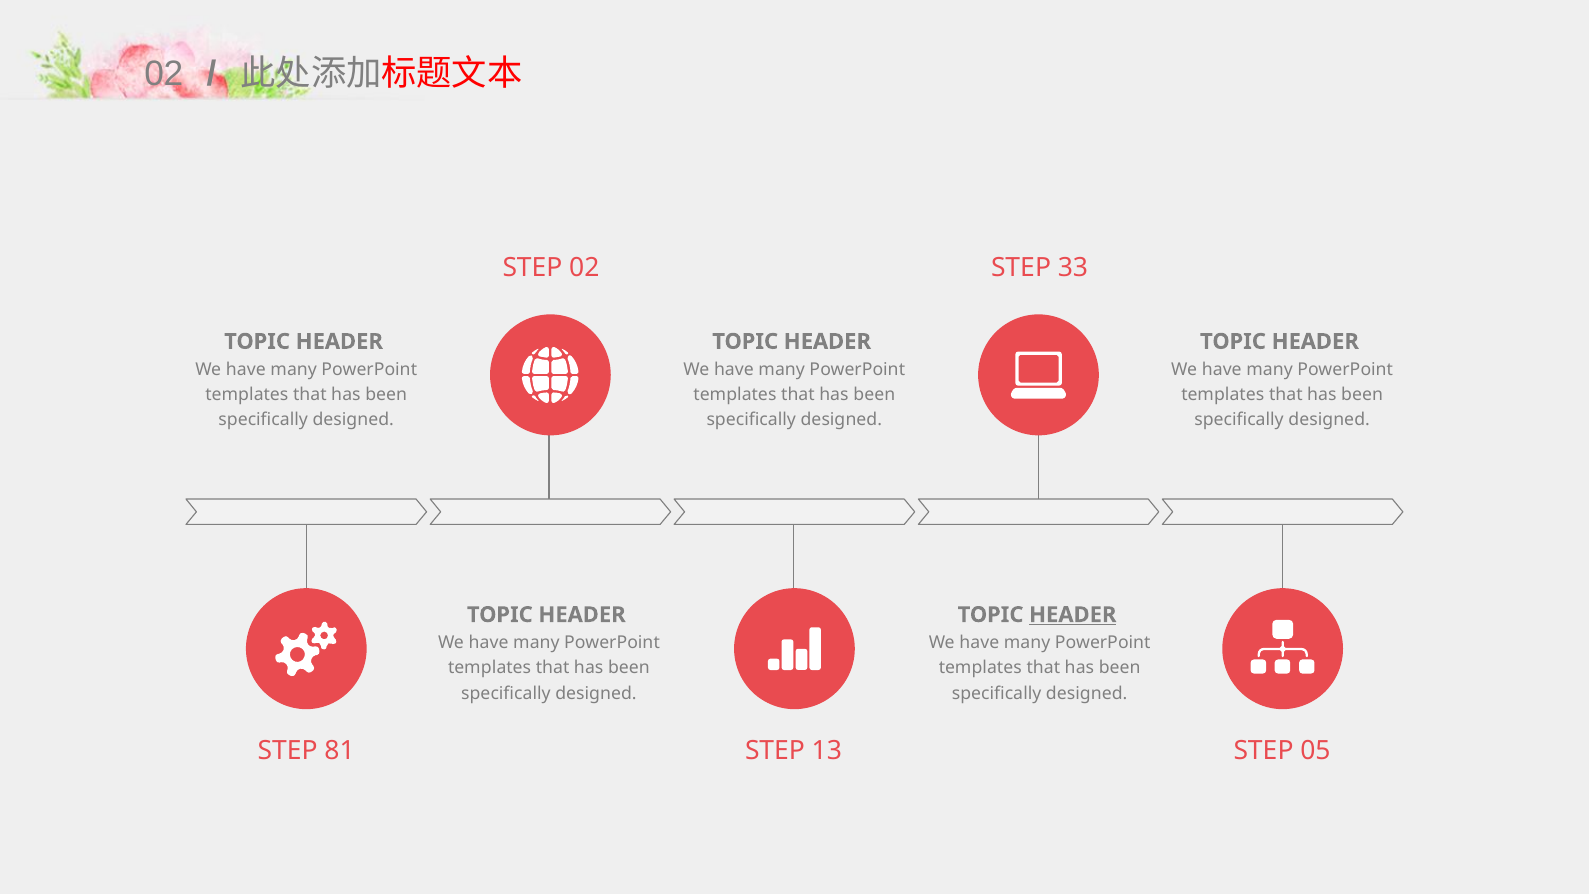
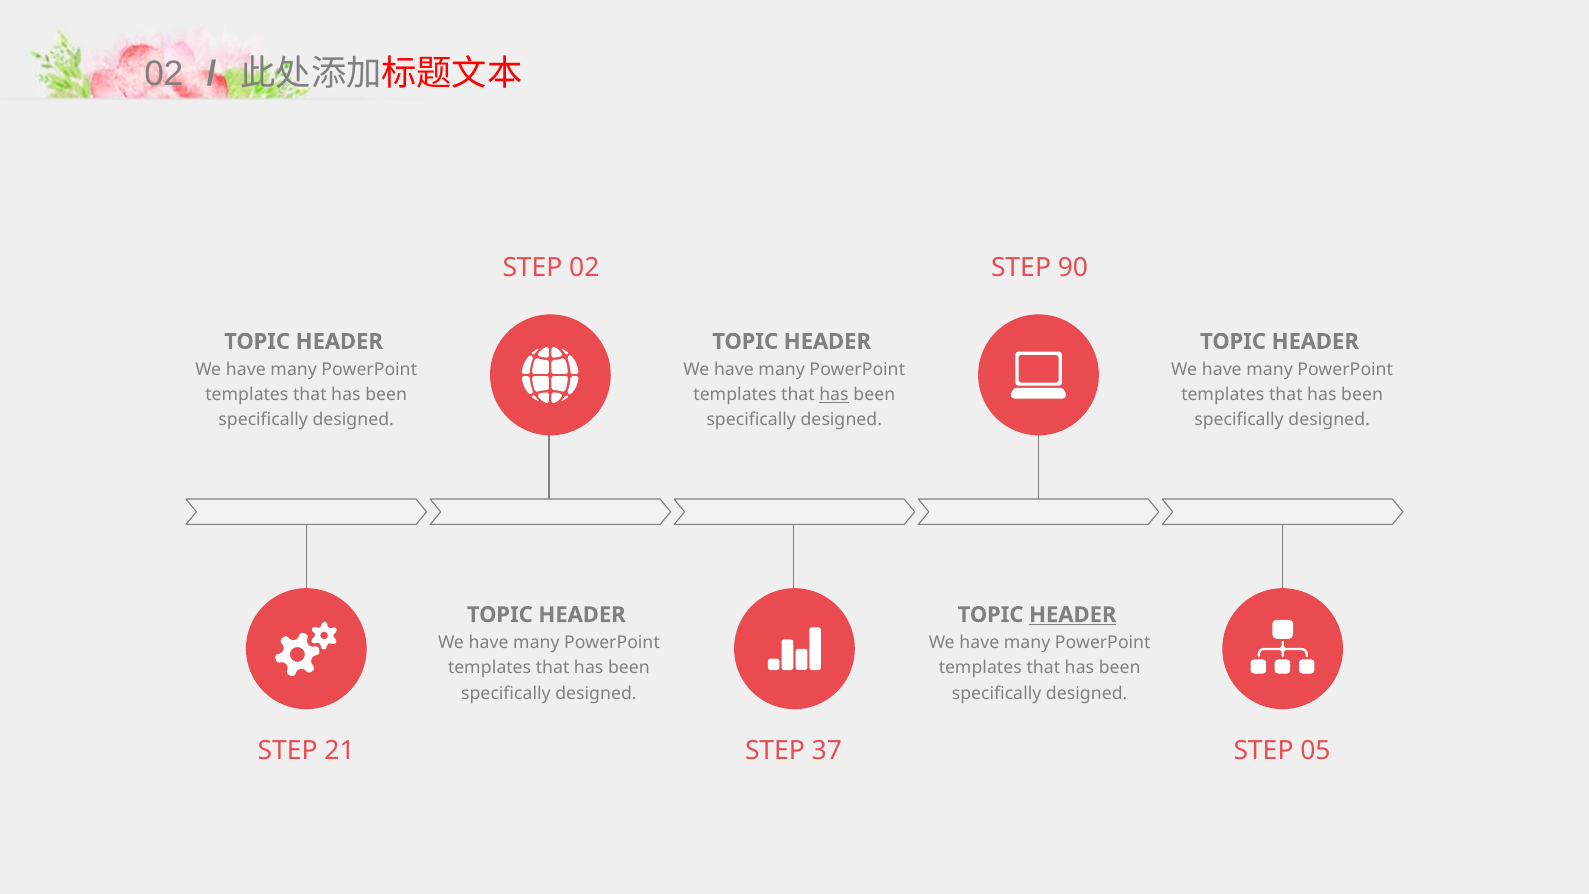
33: 33 -> 90
has at (834, 395) underline: none -> present
81: 81 -> 21
13: 13 -> 37
